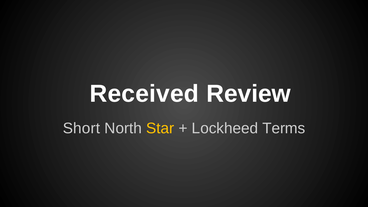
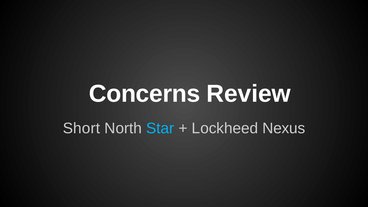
Received: Received -> Concerns
Star colour: yellow -> light blue
Terms: Terms -> Nexus
